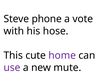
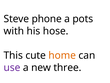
vote: vote -> pots
home colour: purple -> orange
mute: mute -> three
